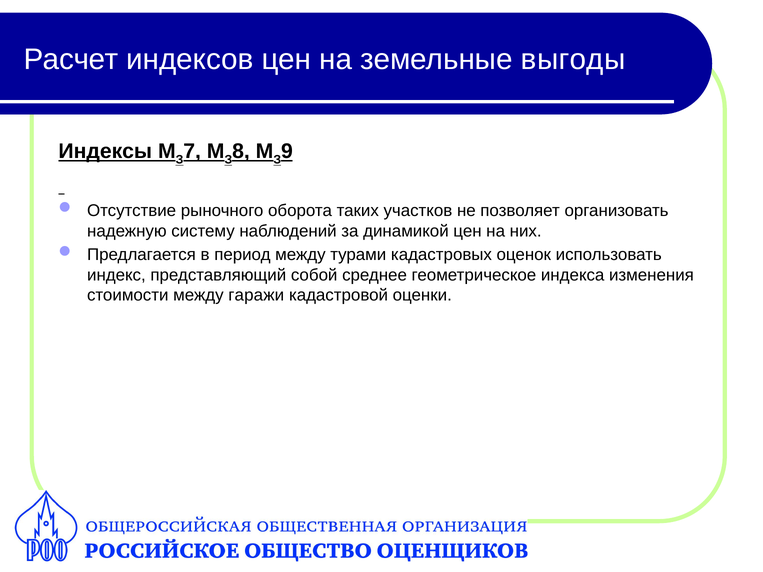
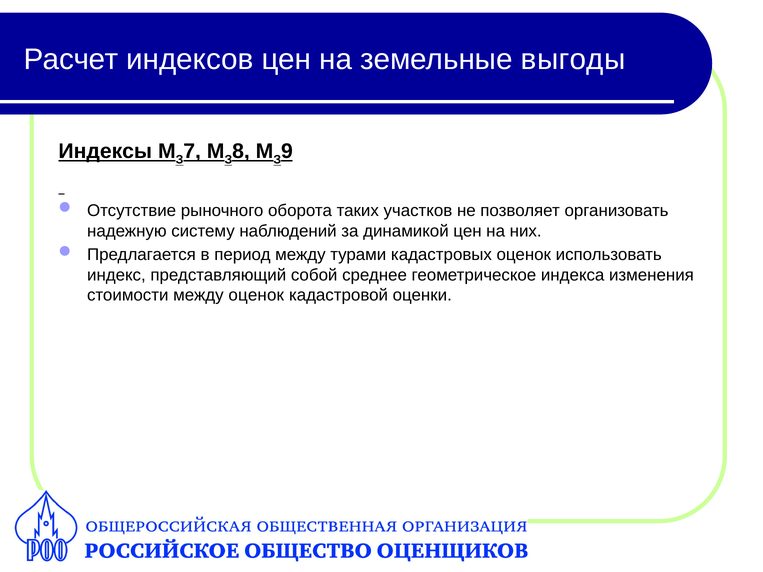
между гаражи: гаражи -> оценок
